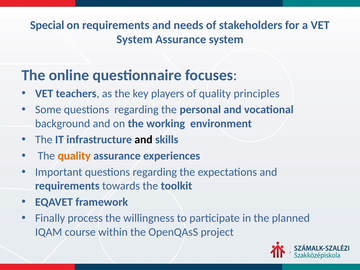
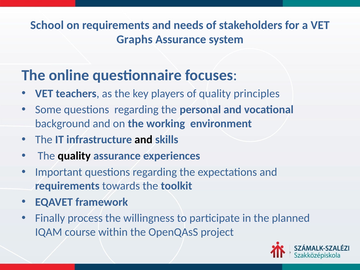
Special: Special -> School
System at (135, 40): System -> Graphs
quality at (74, 156) colour: orange -> black
